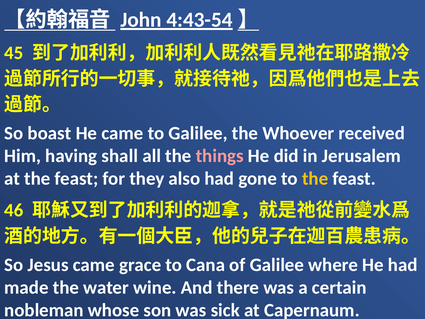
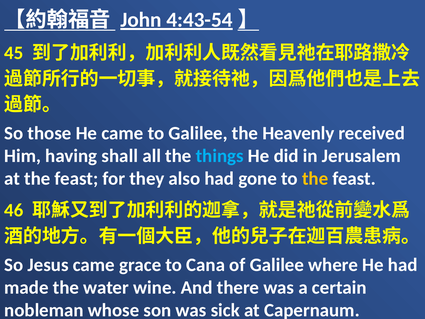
boast: boast -> those
Whoever: Whoever -> Heavenly
things colour: pink -> light blue
